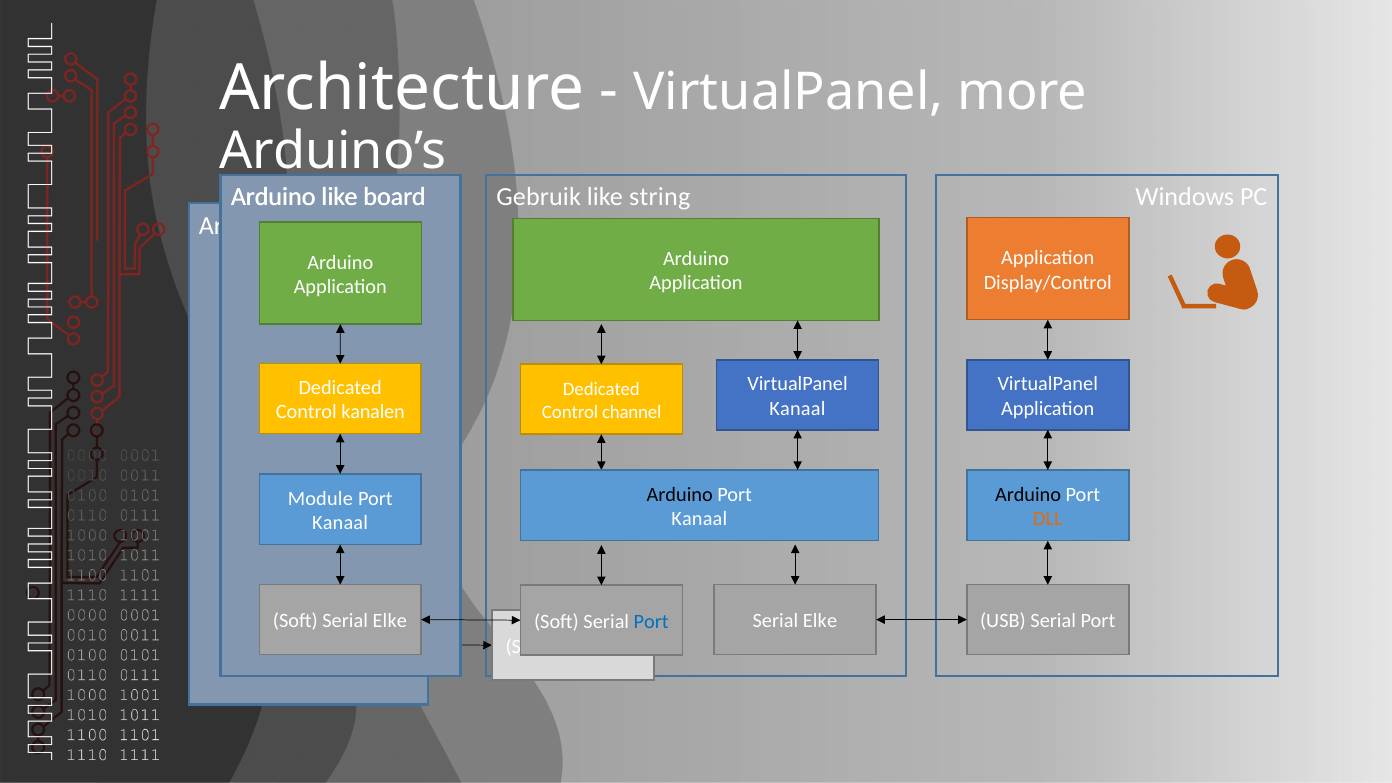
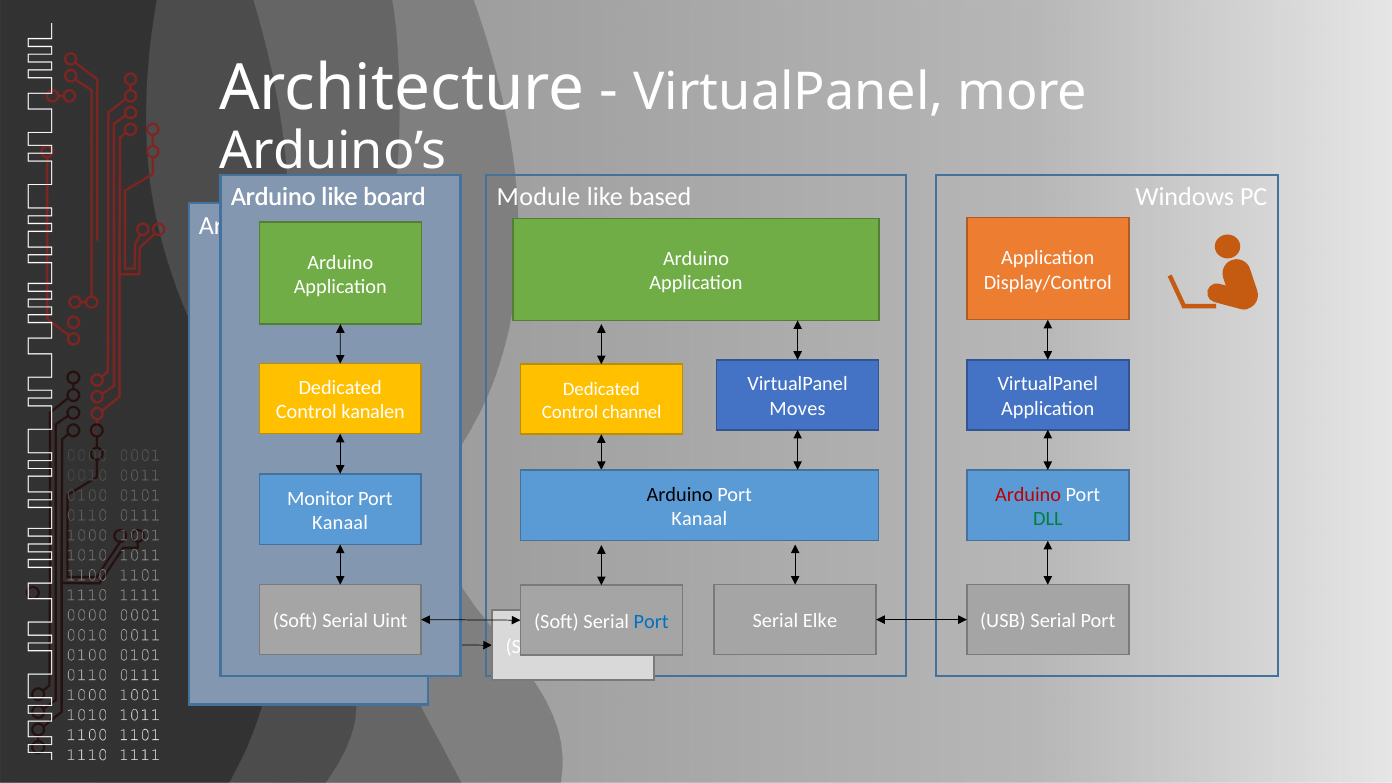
Gebruik: Gebruik -> Module
string: string -> based
Kanaal at (797, 408): Kanaal -> Moves
Arduino at (1028, 495) colour: black -> red
Module: Module -> Monitor
DLL colour: orange -> green
Soft Serial Elke: Elke -> Uint
